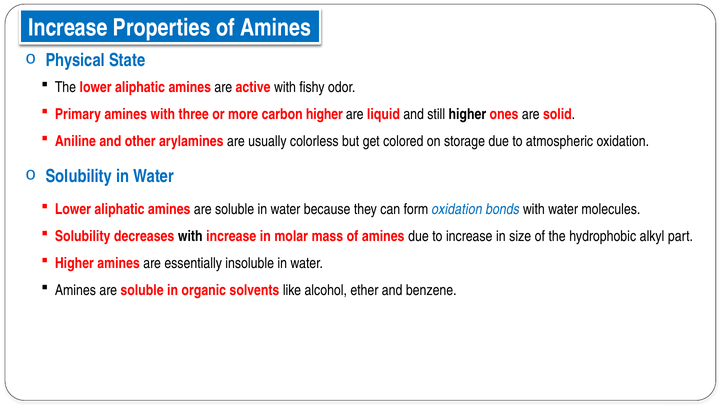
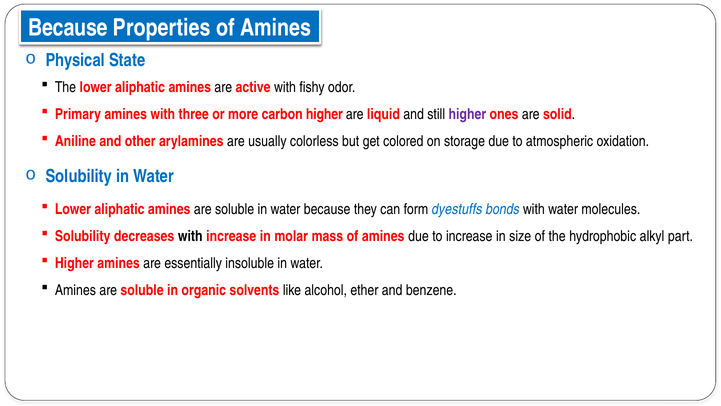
Increase at (68, 28): Increase -> Because
higher at (467, 114) colour: black -> purple
form oxidation: oxidation -> dyestuffs
